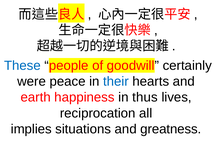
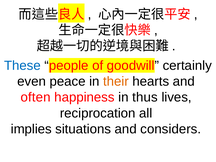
were: were -> even
their colour: blue -> orange
earth: earth -> often
greatness: greatness -> considers
